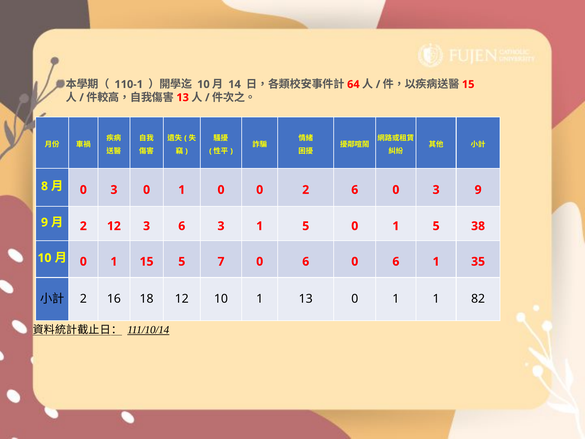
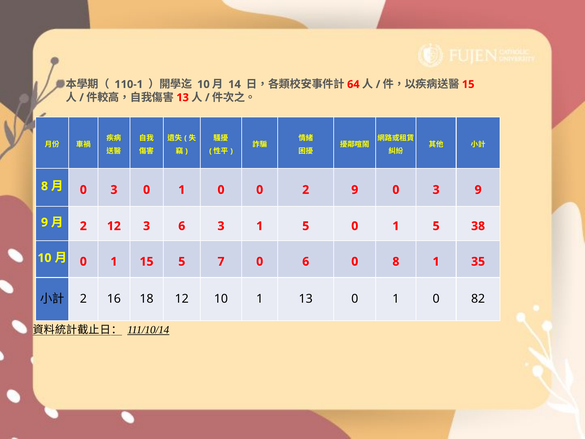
2 6: 6 -> 9
6 0 6: 6 -> 8
13 0 1 1: 1 -> 0
